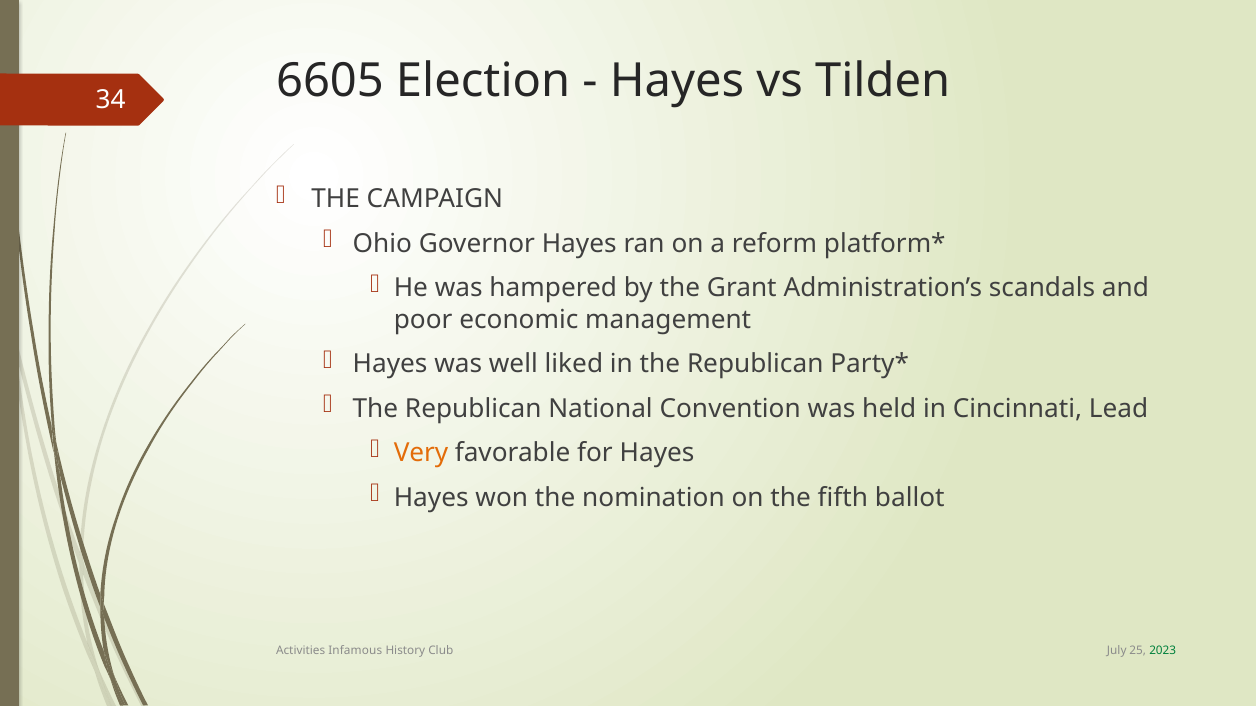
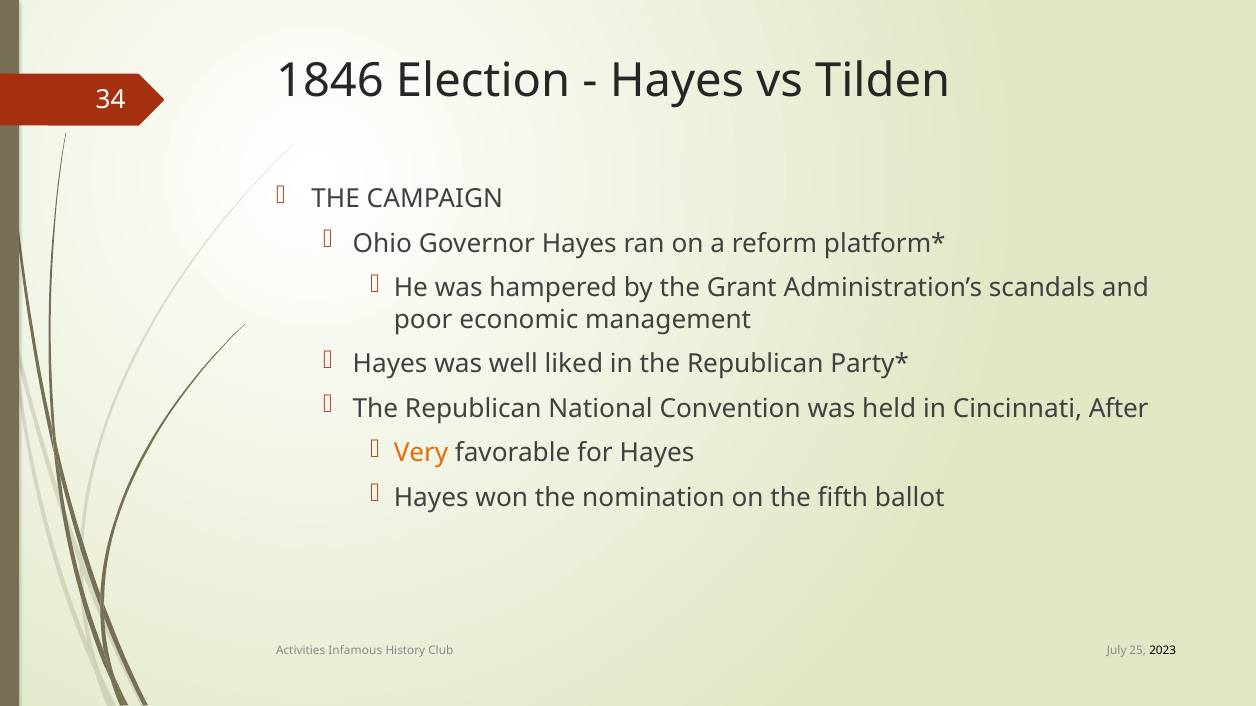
6605: 6605 -> 1846
Lead: Lead -> After
2023 colour: green -> black
